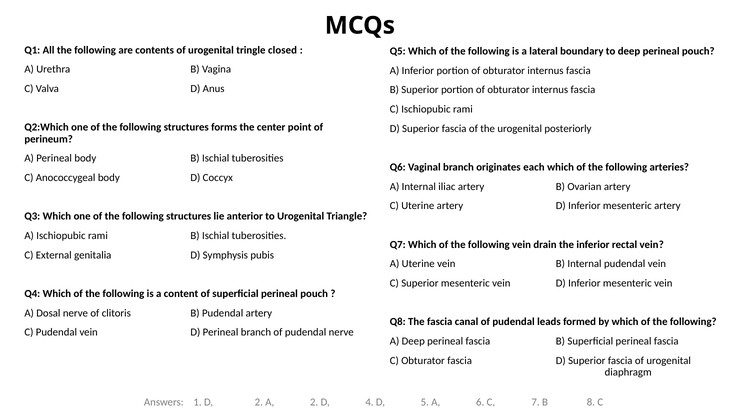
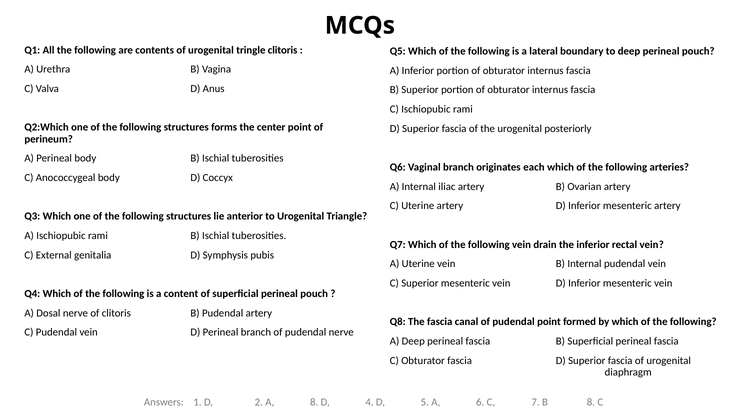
tringle closed: closed -> clitoris
pudendal leads: leads -> point
A 2: 2 -> 8
